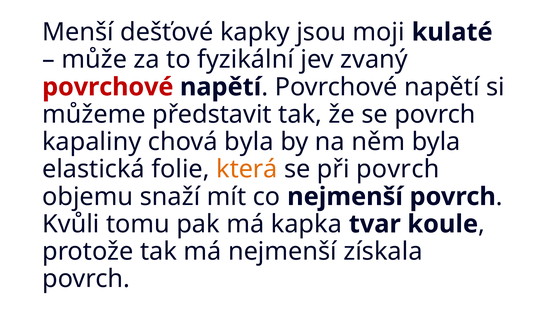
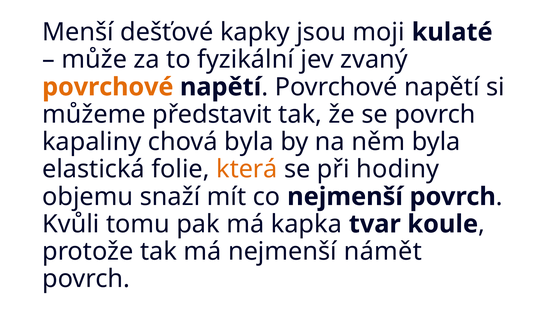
povrchové at (108, 87) colour: red -> orange
při povrch: povrch -> hodiny
získala: získala -> námět
